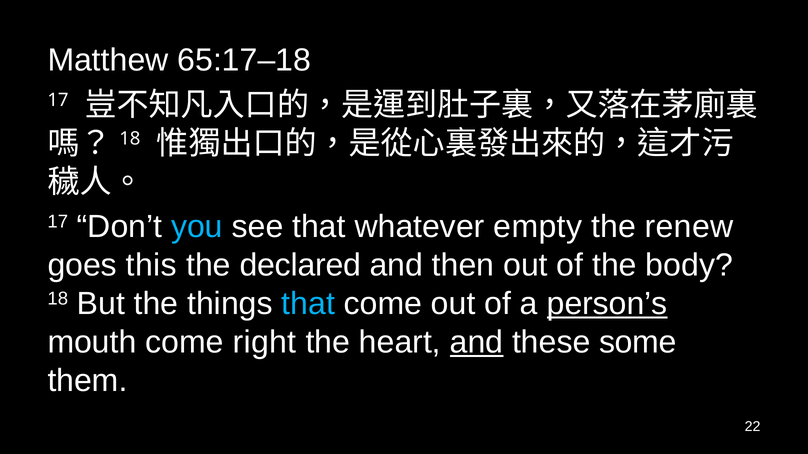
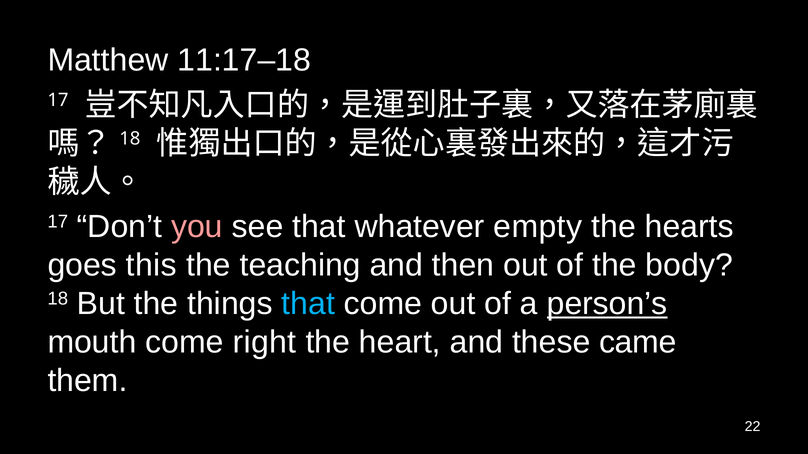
65:17–18: 65:17–18 -> 11:17–18
you colour: light blue -> pink
renew: renew -> hearts
declared: declared -> teaching
and at (477, 343) underline: present -> none
some: some -> came
